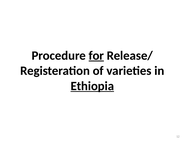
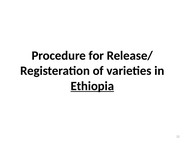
for underline: present -> none
